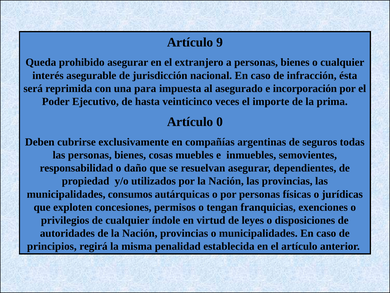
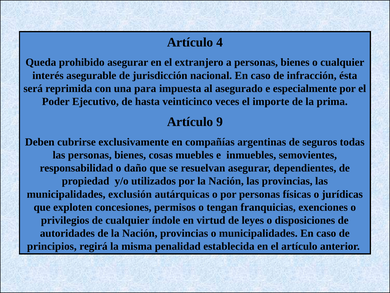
9: 9 -> 4
incorporación: incorporación -> especialmente
0: 0 -> 9
consumos: consumos -> exclusión
